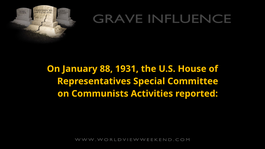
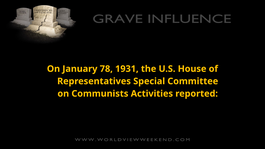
88: 88 -> 78
